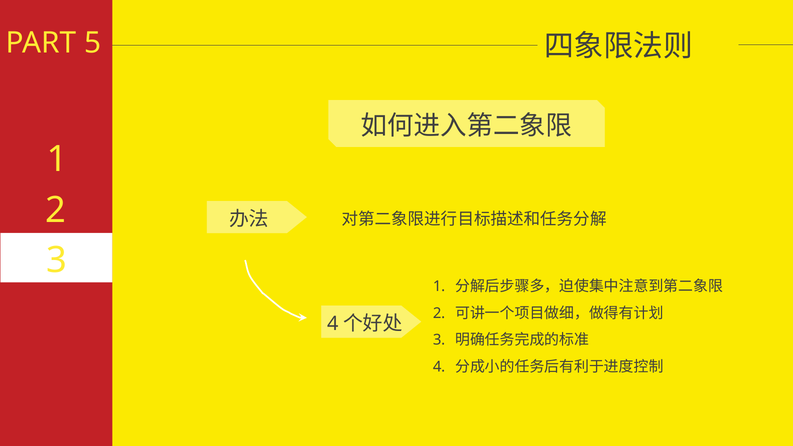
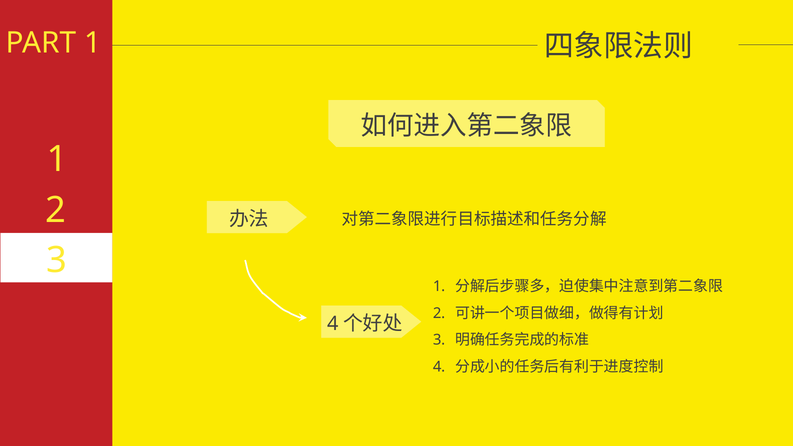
PART 5: 5 -> 1
